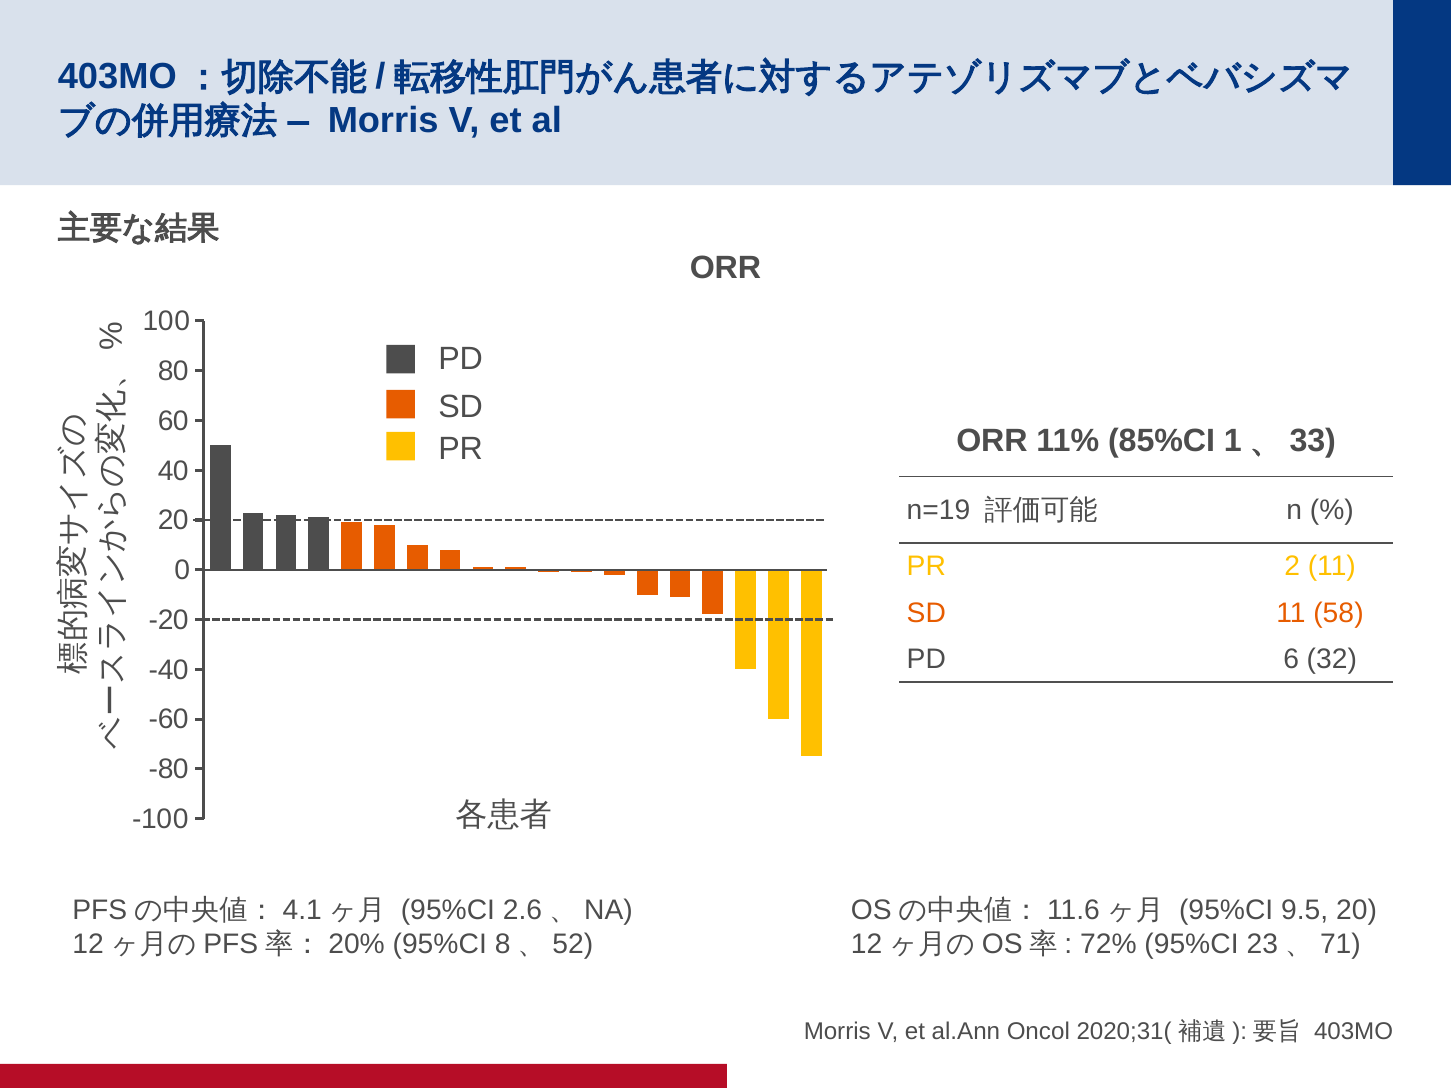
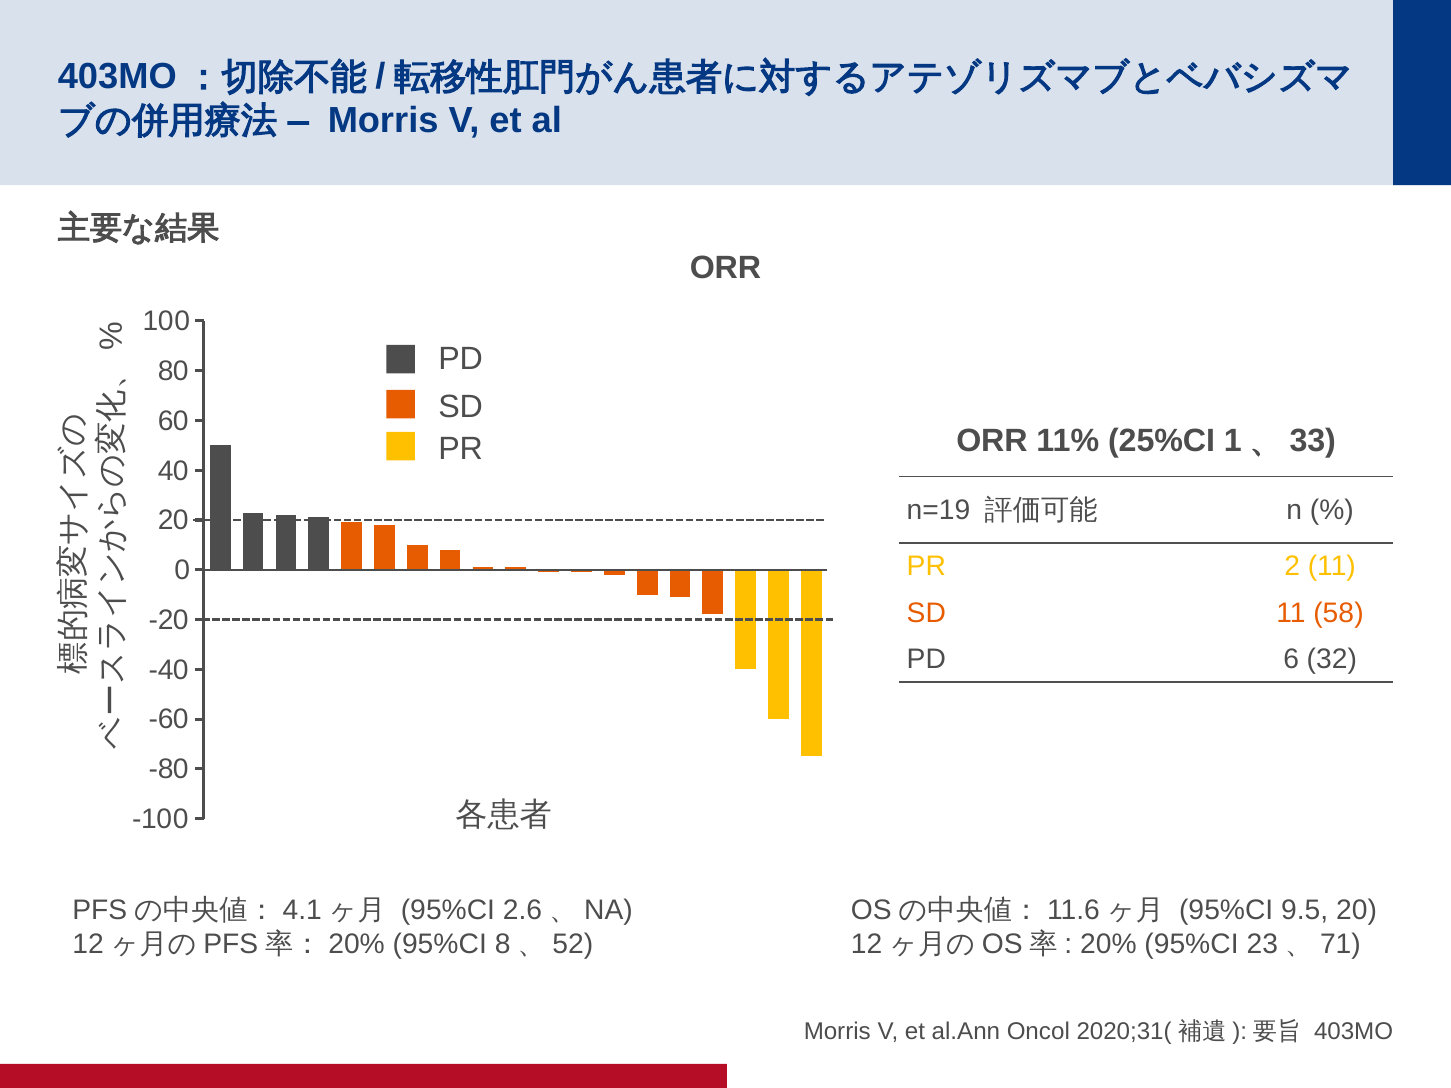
85%CI: 85%CI -> 25%CI
72%: 72% -> 20%
